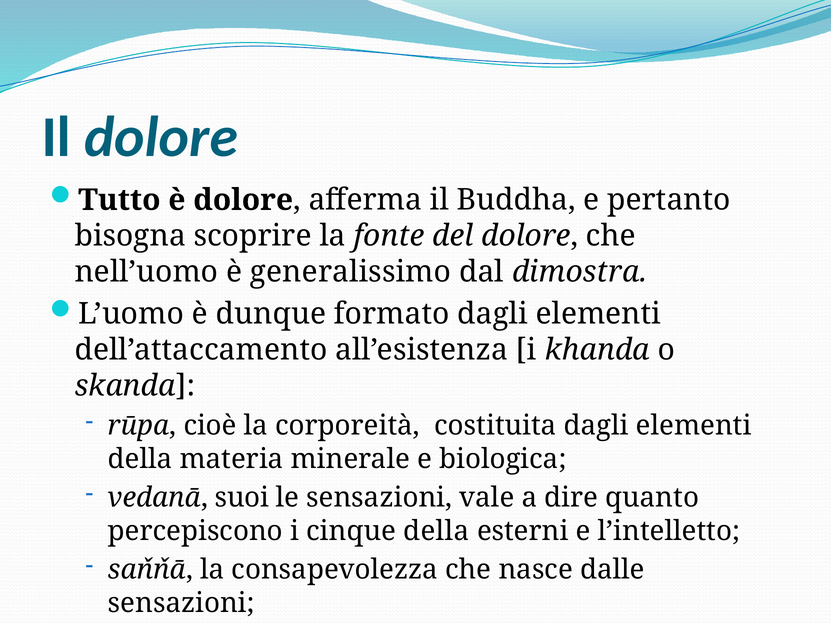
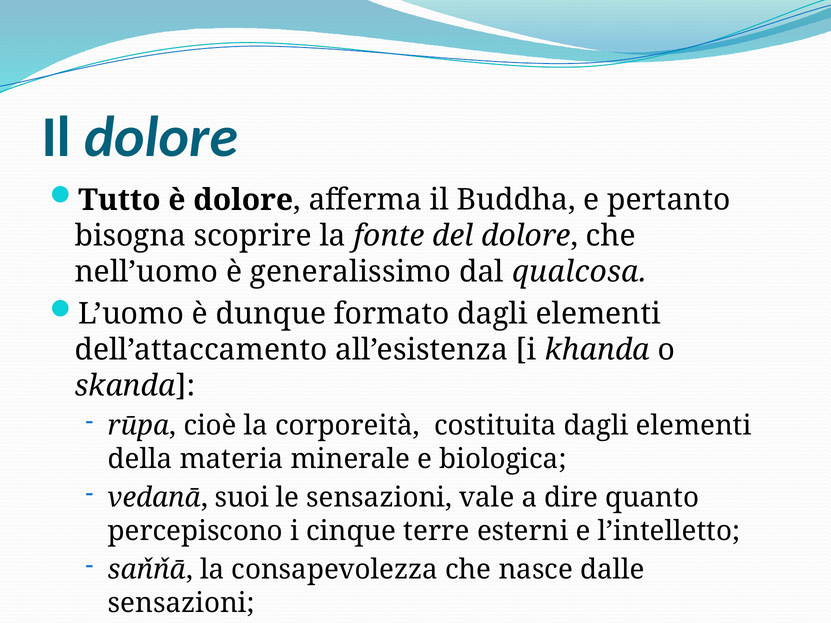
dimostra: dimostra -> qualcosa
cinque della: della -> terre
